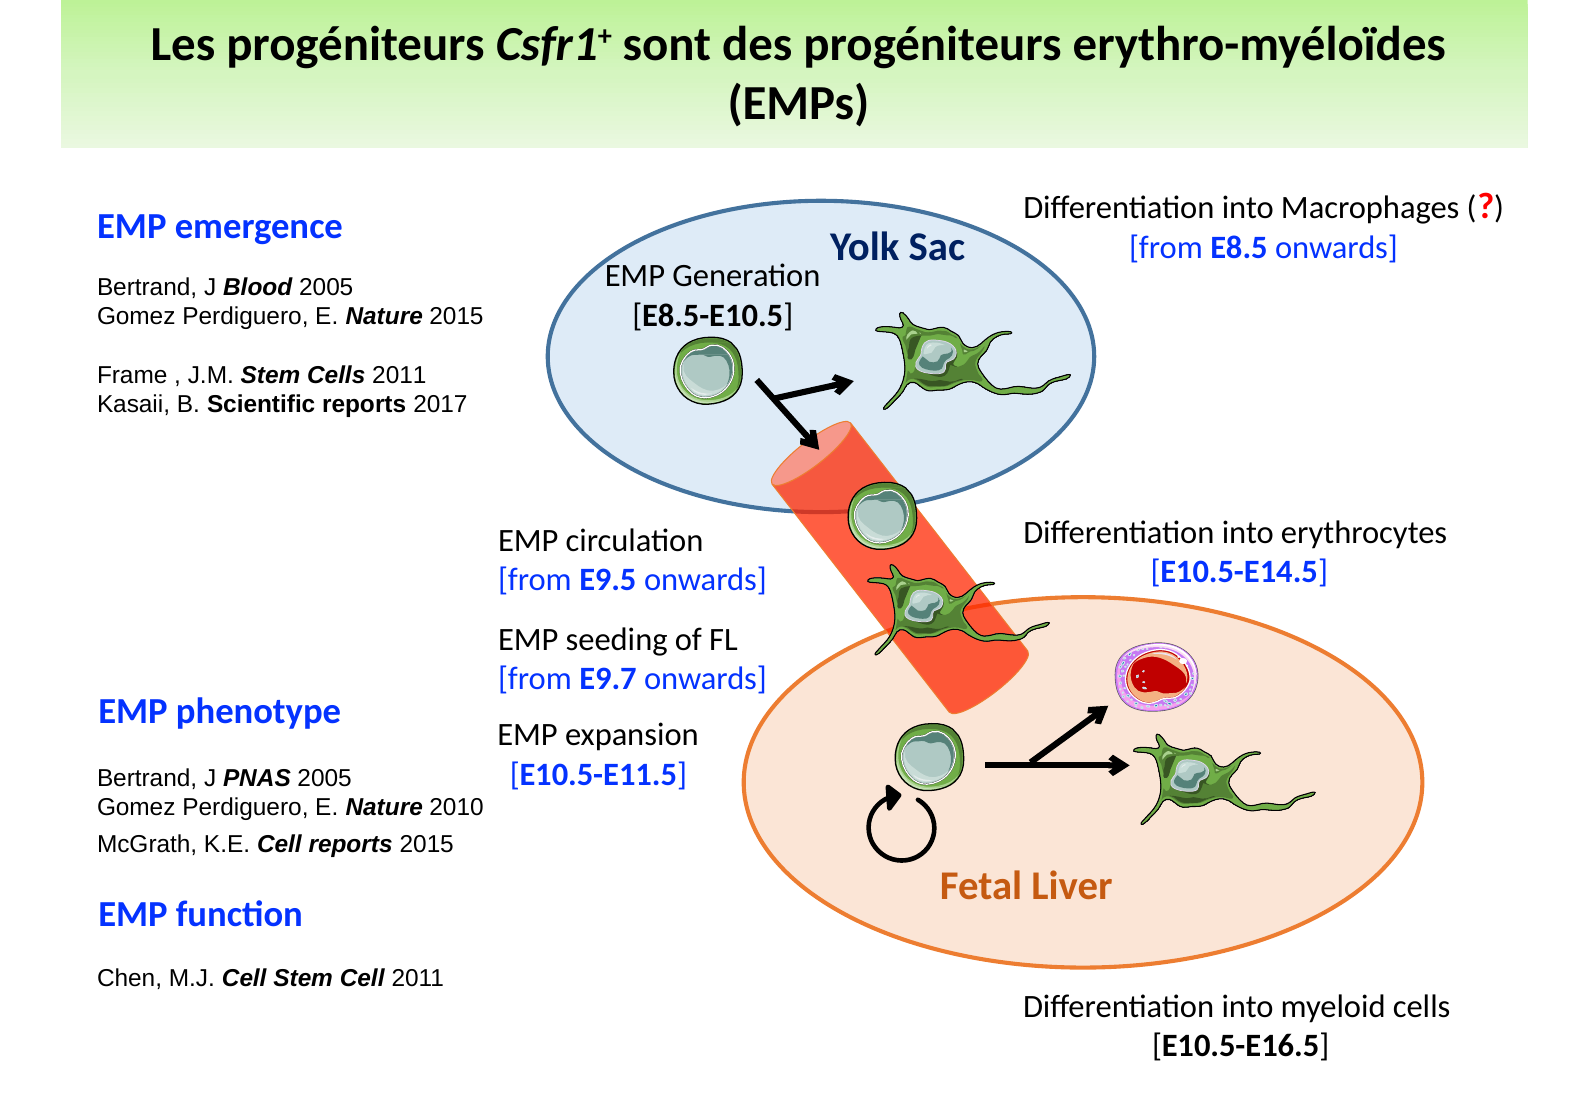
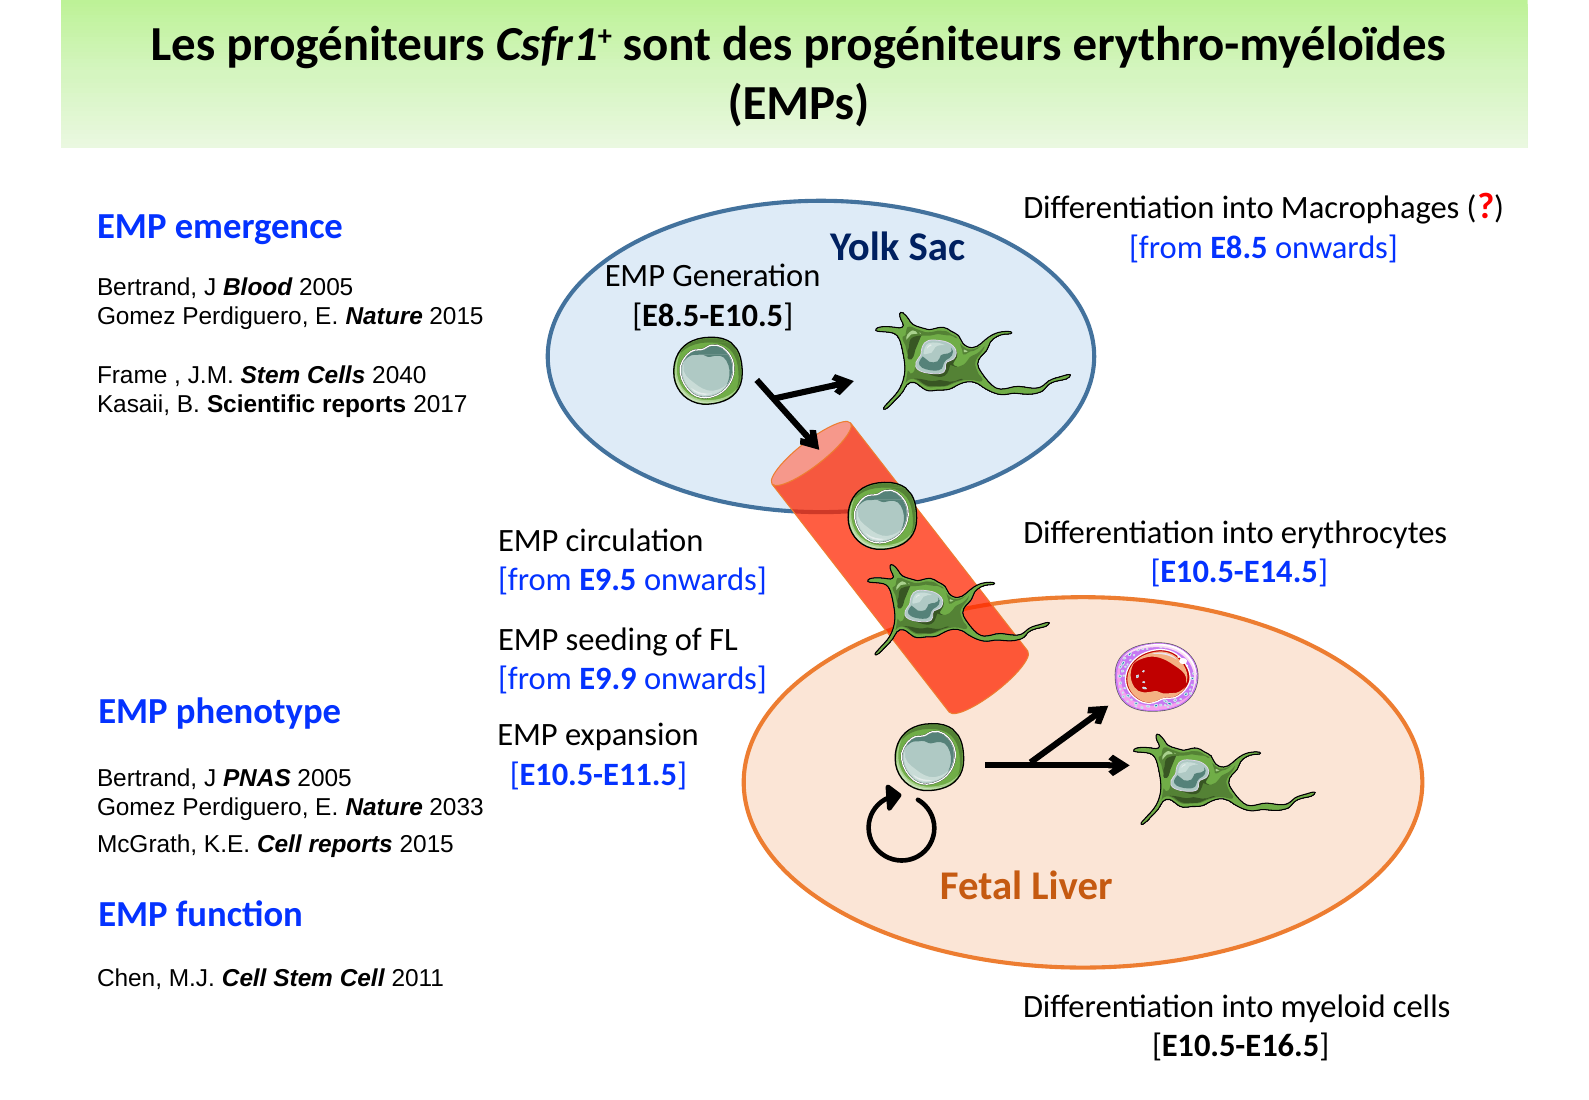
Cells 2011: 2011 -> 2040
E9.7: E9.7 -> E9.9
2010: 2010 -> 2033
